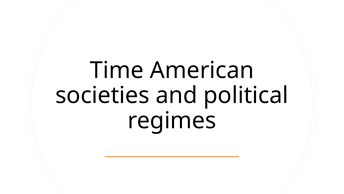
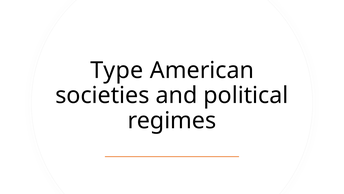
Time: Time -> Type
